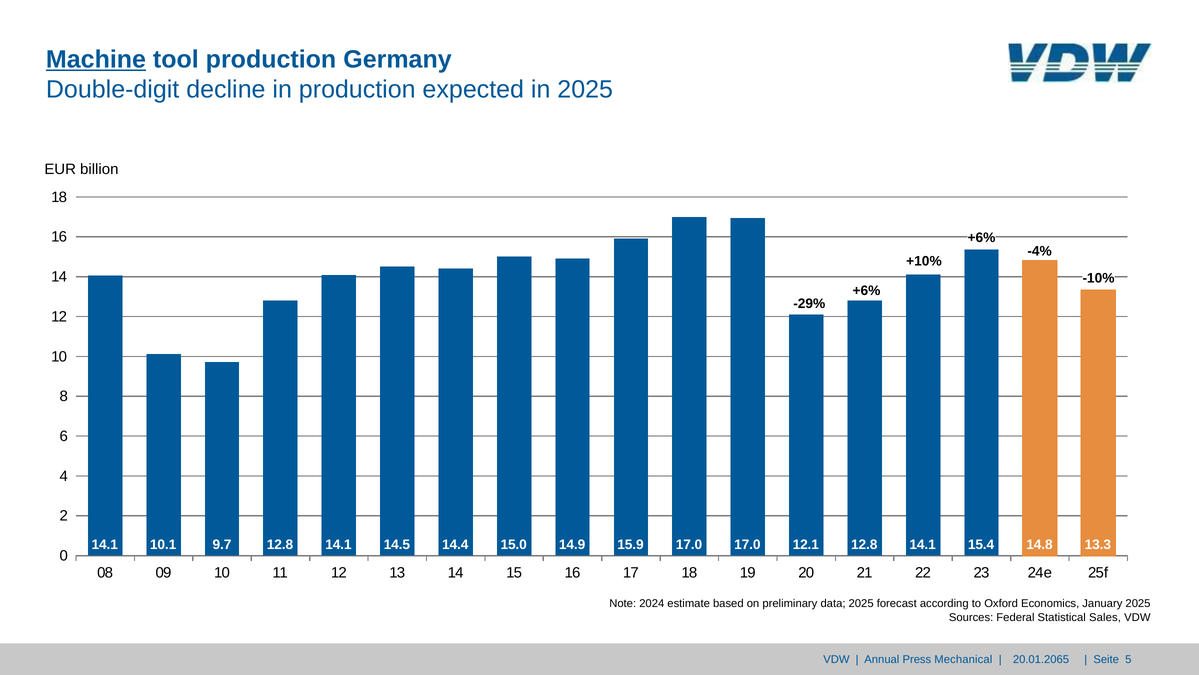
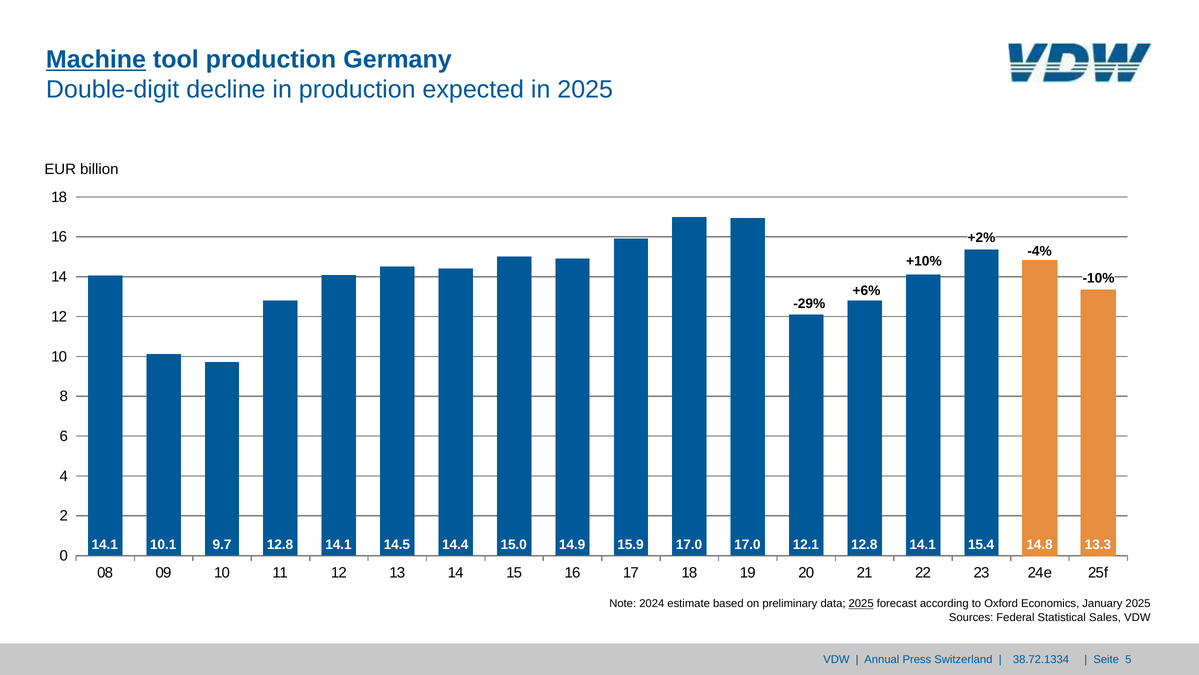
+6% at (981, 238): +6% -> +2%
2025 at (861, 603) underline: none -> present
Mechanical: Mechanical -> Switzerland
20.01.2065: 20.01.2065 -> 38.72.1334
